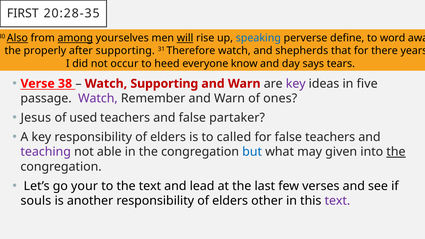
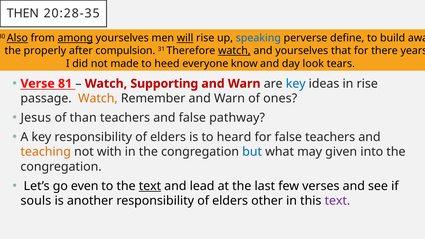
FIRST: FIRST -> THEN
word: word -> build
after supporting: supporting -> compulsion
watch at (234, 51) underline: none -> present
and shepherds: shepherds -> yourselves
occur: occur -> made
says: says -> look
38: 38 -> 81
key at (296, 84) colour: purple -> blue
in five: five -> rise
Watch at (98, 98) colour: purple -> orange
used: used -> than
partaker: partaker -> pathway
called: called -> heard
teaching colour: purple -> orange
able: able -> with
the at (396, 152) underline: present -> none
your: your -> even
text at (150, 186) underline: none -> present
